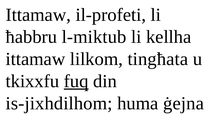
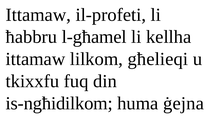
l-miktub: l-miktub -> l-għamel
tingħata: tingħata -> għelieqi
fuq underline: present -> none
is-jixhdilhom: is-jixhdilhom -> is-ngħidilkom
